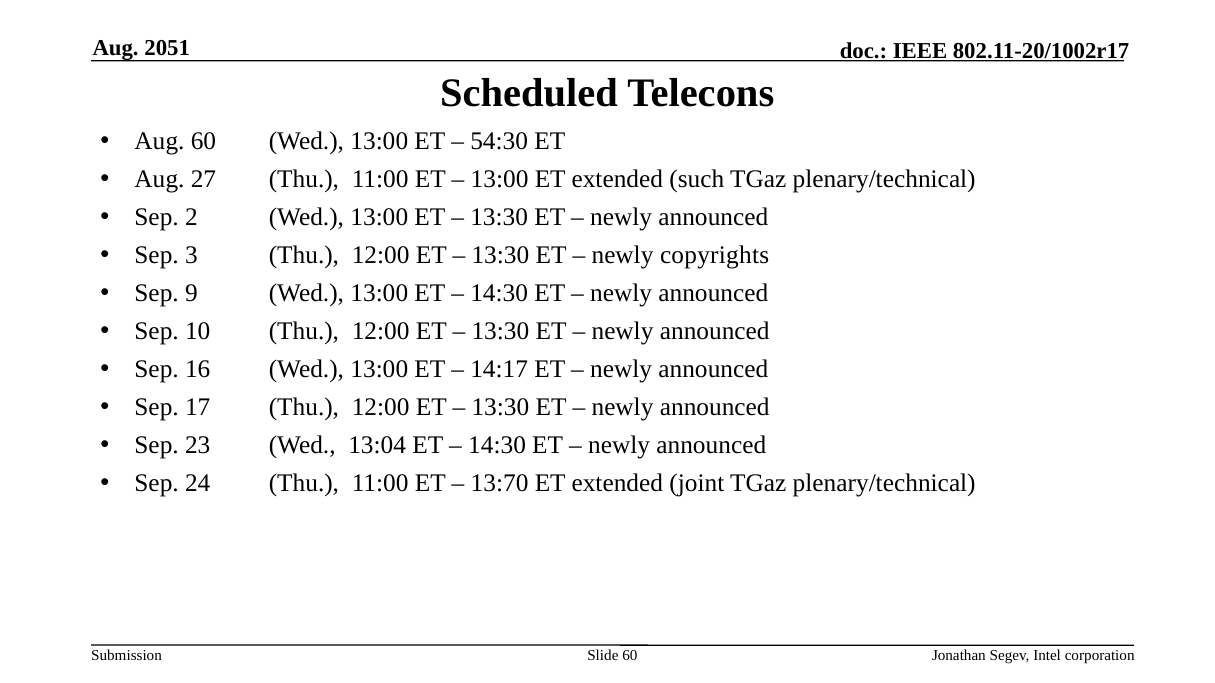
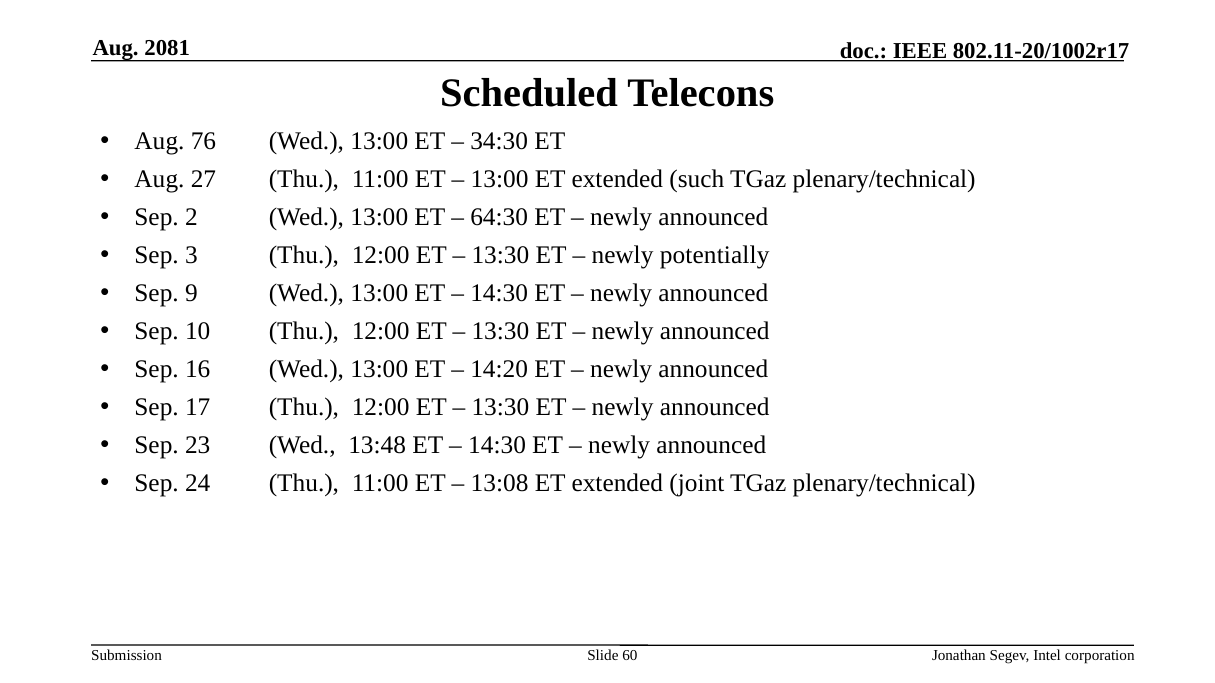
2051: 2051 -> 2081
Aug 60: 60 -> 76
54:30: 54:30 -> 34:30
13:30 at (499, 218): 13:30 -> 64:30
copyrights: copyrights -> potentially
14:17: 14:17 -> 14:20
13:04: 13:04 -> 13:48
13:70: 13:70 -> 13:08
